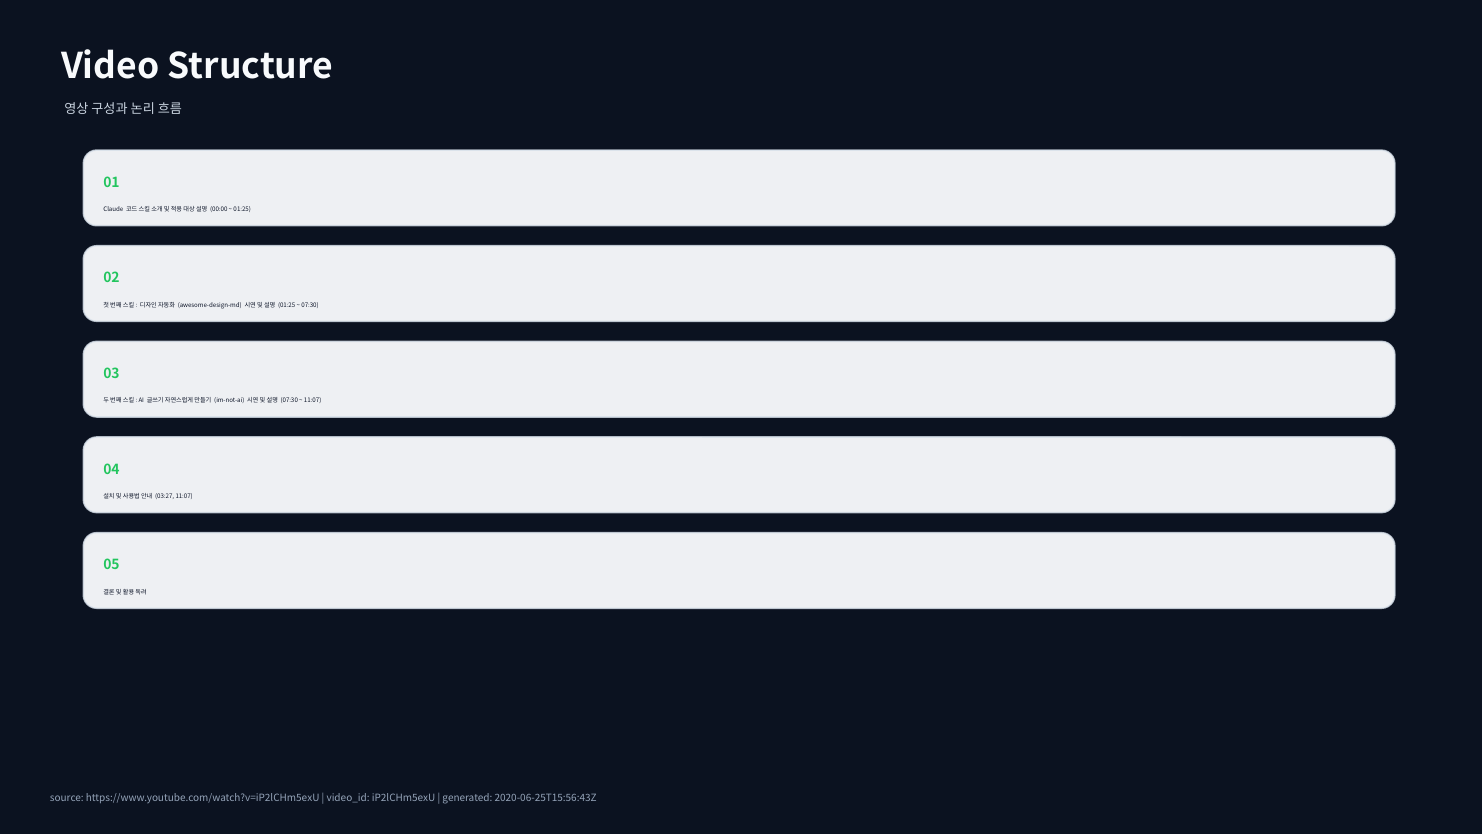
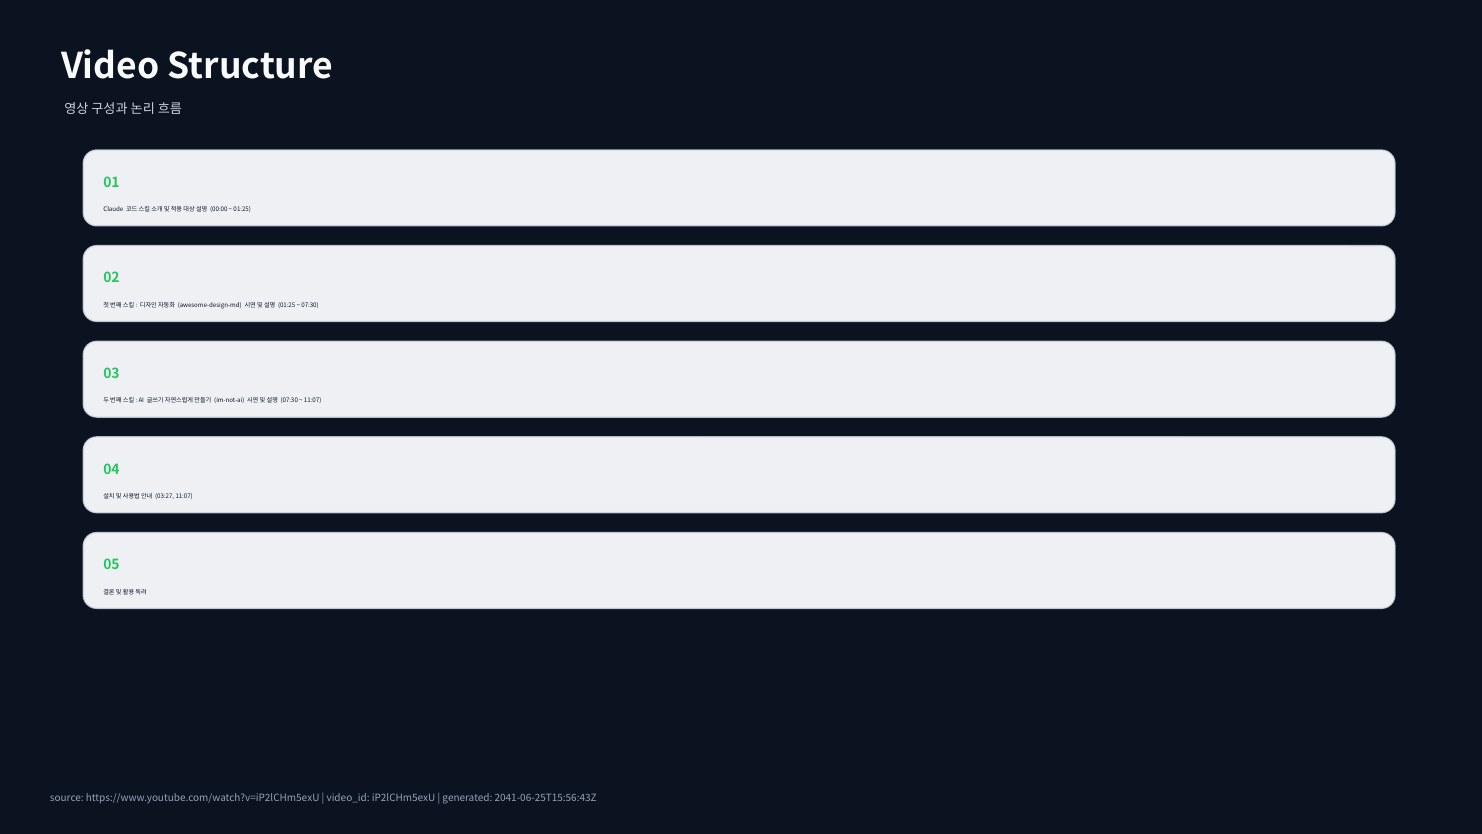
2020-06-25T15:56:43Z: 2020-06-25T15:56:43Z -> 2041-06-25T15:56:43Z
